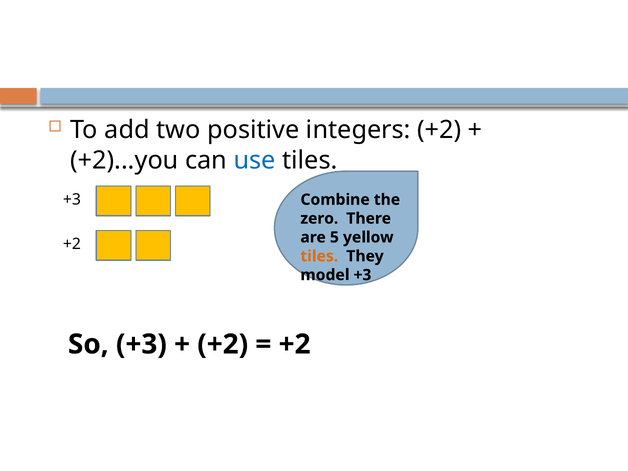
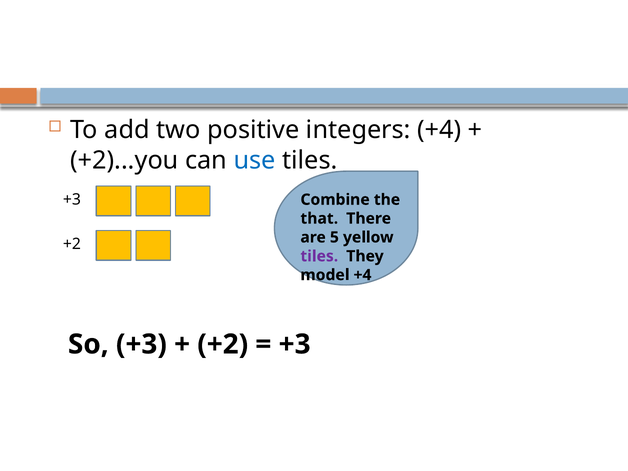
integers +2: +2 -> +4
zero: zero -> that
tiles at (319, 256) colour: orange -> purple
model +3: +3 -> +4
+2 at (295, 344): +2 -> +3
